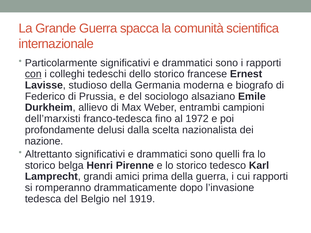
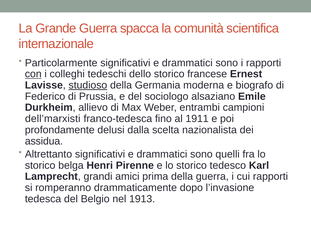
studioso underline: none -> present
1972: 1972 -> 1911
nazione: nazione -> assidua
1919: 1919 -> 1913
